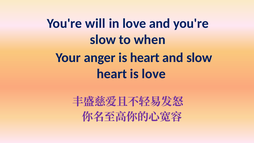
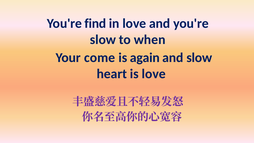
will: will -> find
anger: anger -> come
is heart: heart -> again
